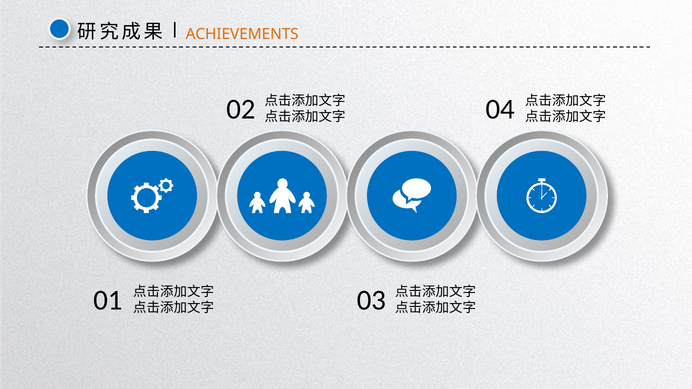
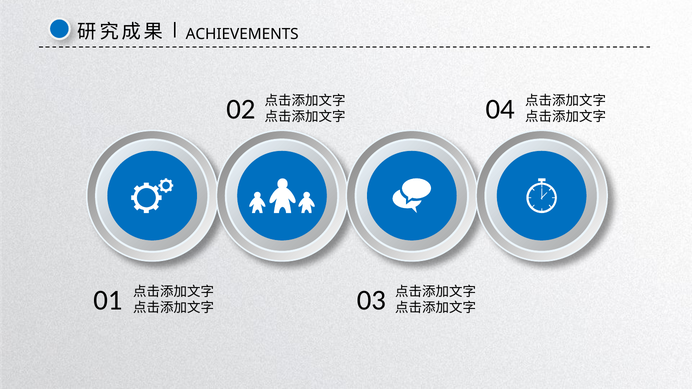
ACHIEVEMENTS colour: orange -> black
